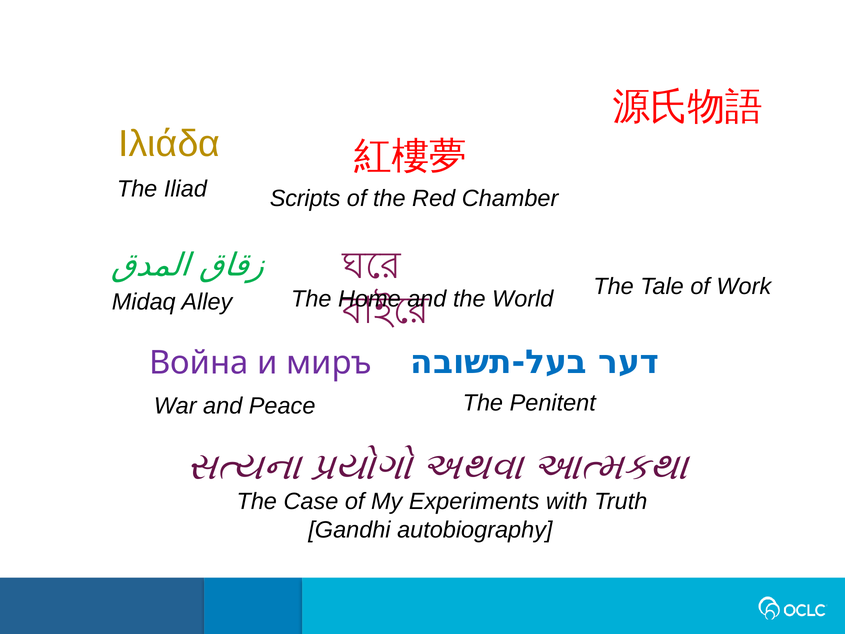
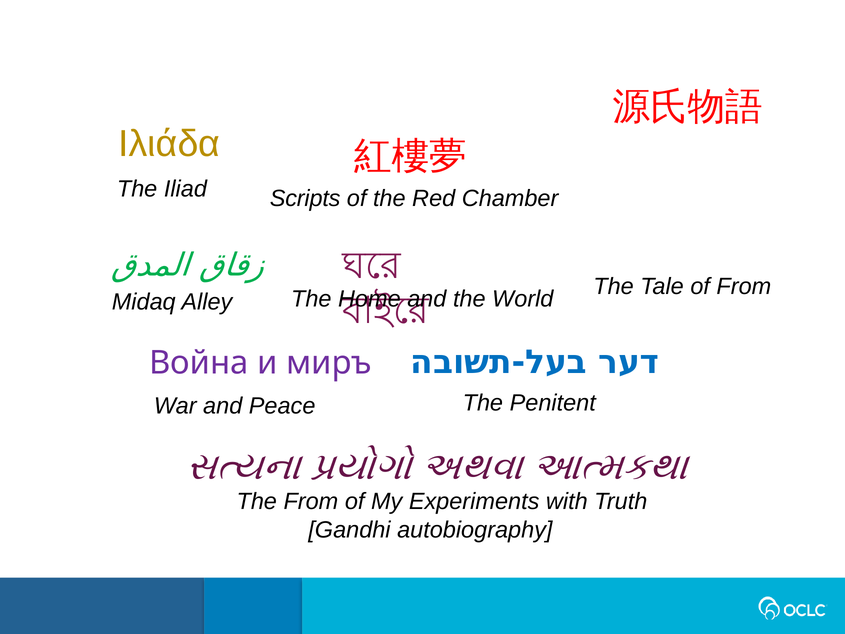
of Work: Work -> From
The Case: Case -> From
